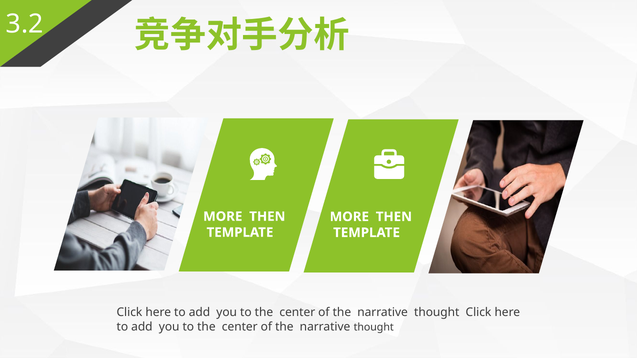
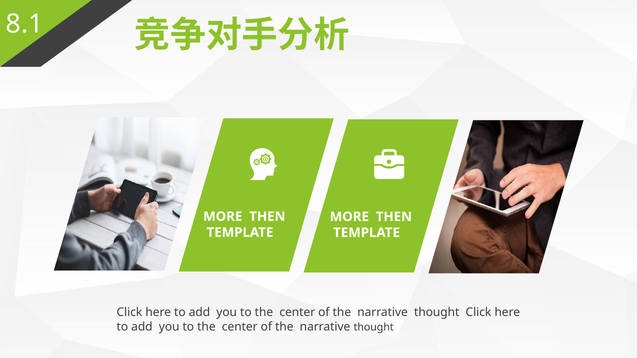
3.2: 3.2 -> 8.1
